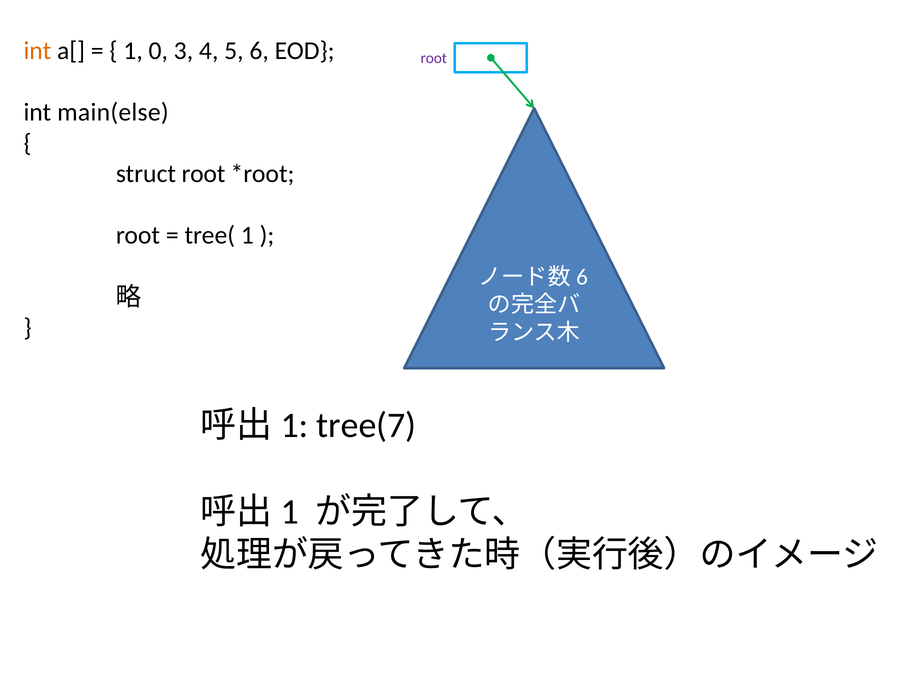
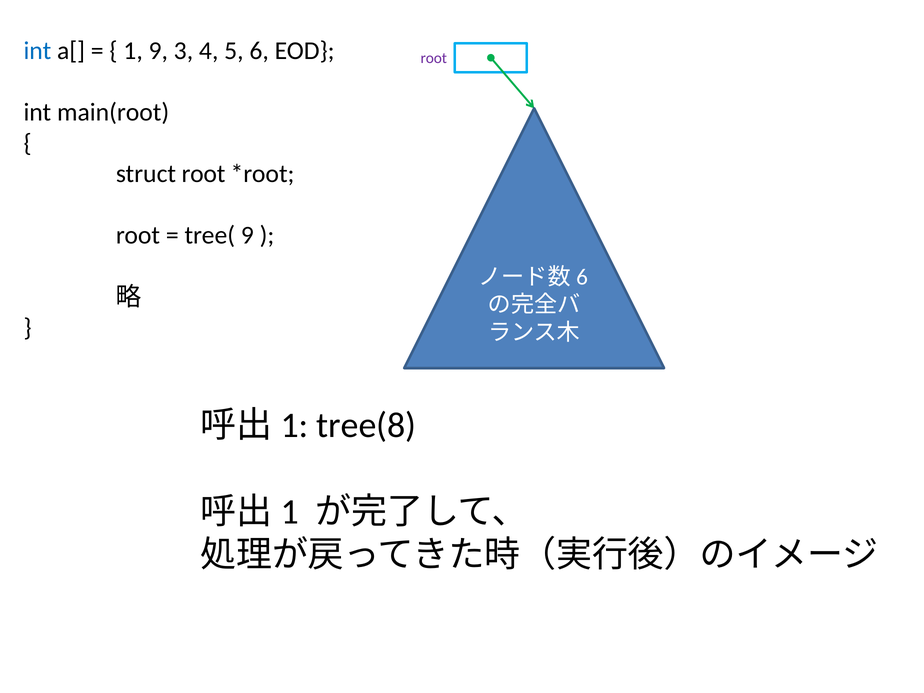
int at (37, 51) colour: orange -> blue
1 0: 0 -> 9
main(else: main(else -> main(root
tree( 1: 1 -> 9
tree(7: tree(7 -> tree(8
